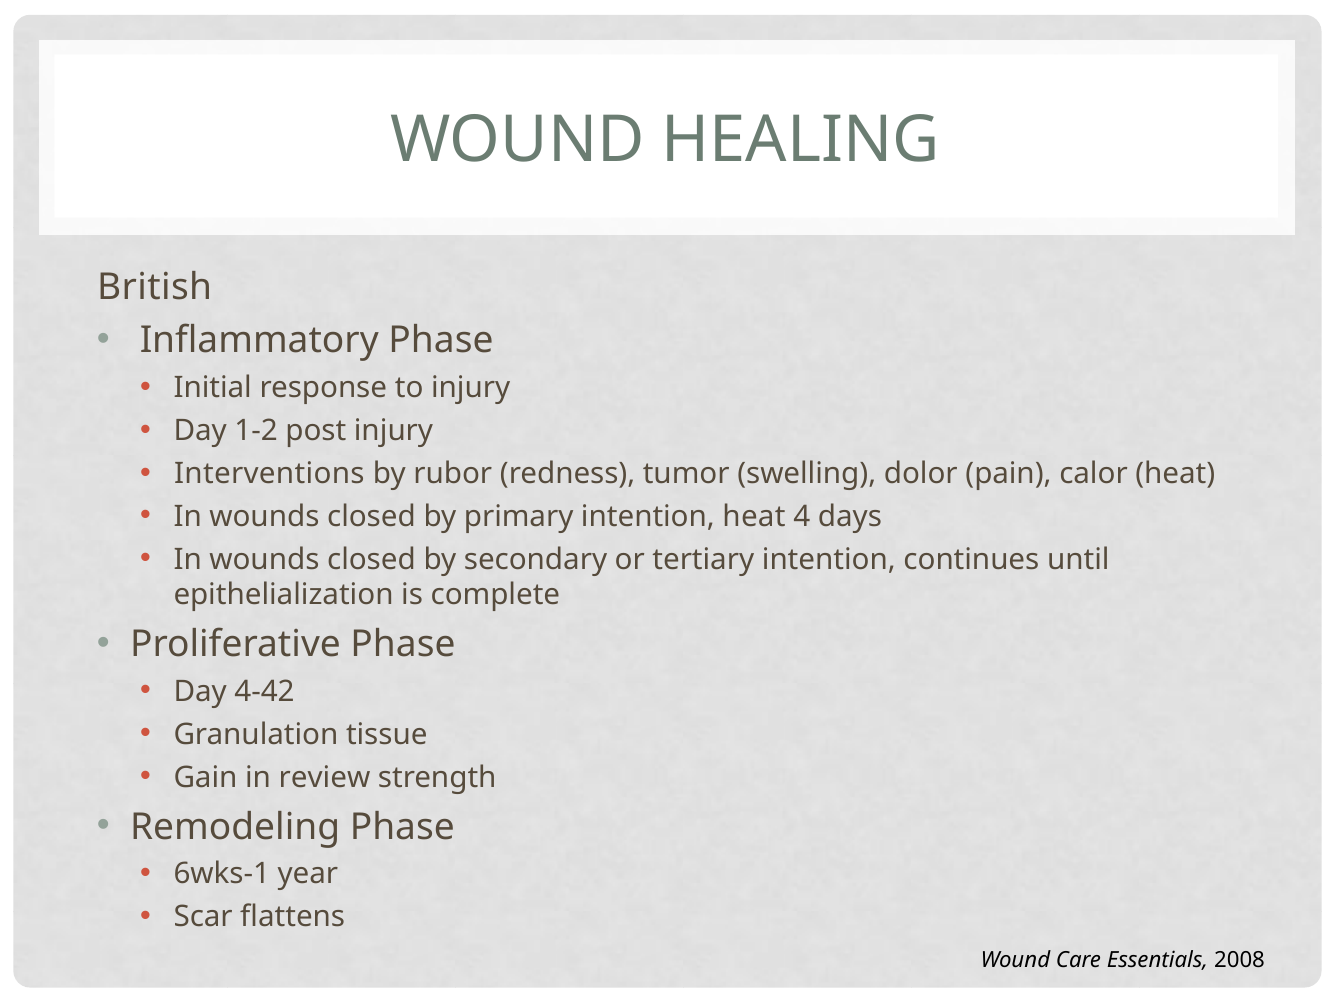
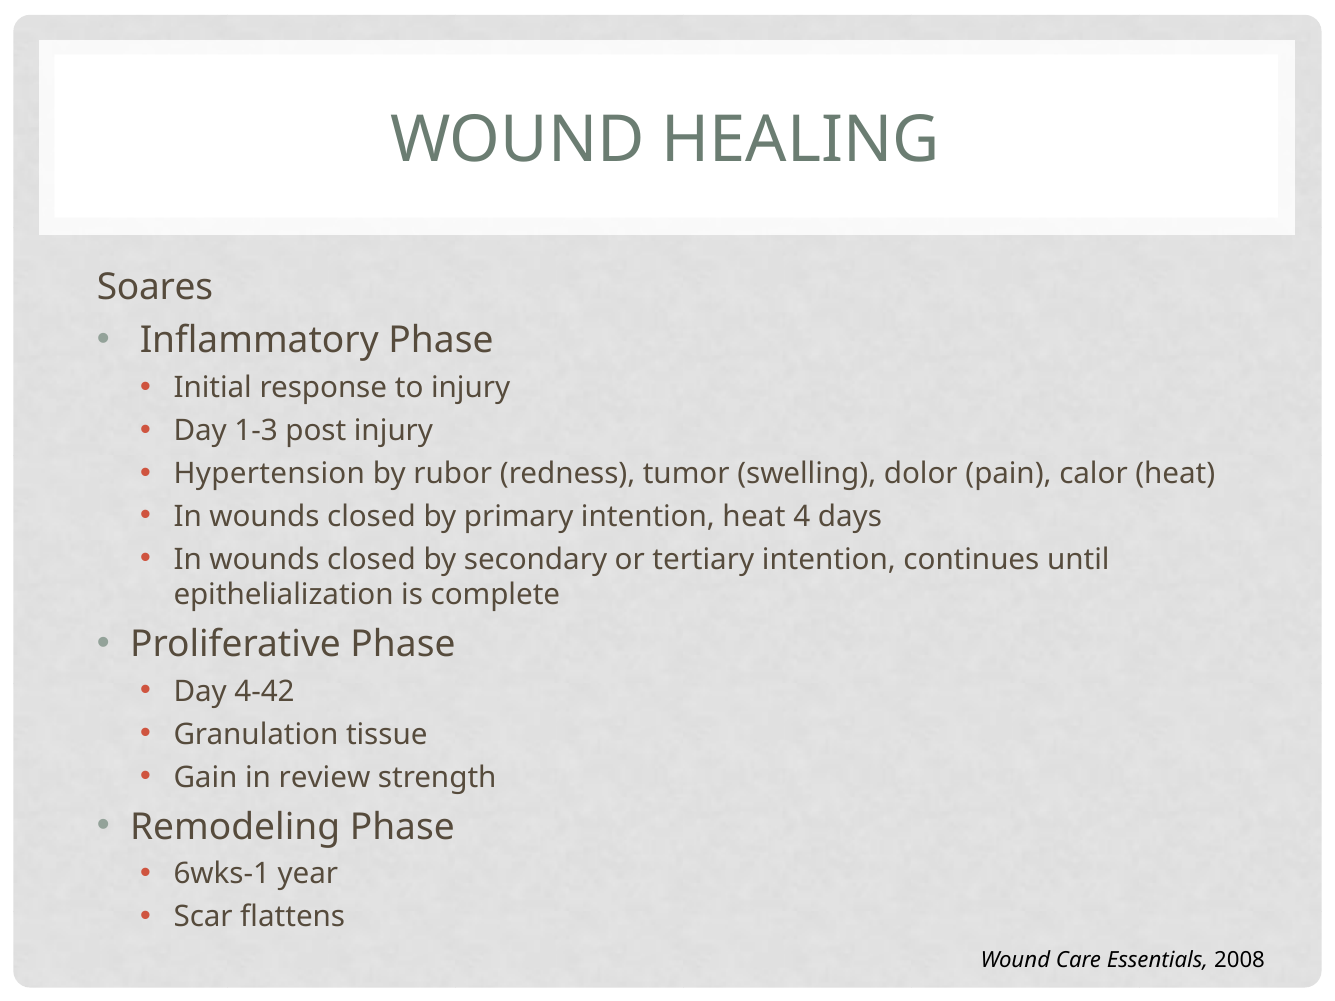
British: British -> Soares
1-2: 1-2 -> 1-3
Interventions: Interventions -> Hypertension
